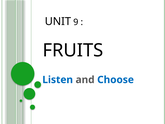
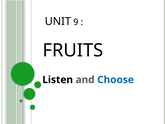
Listen colour: blue -> black
